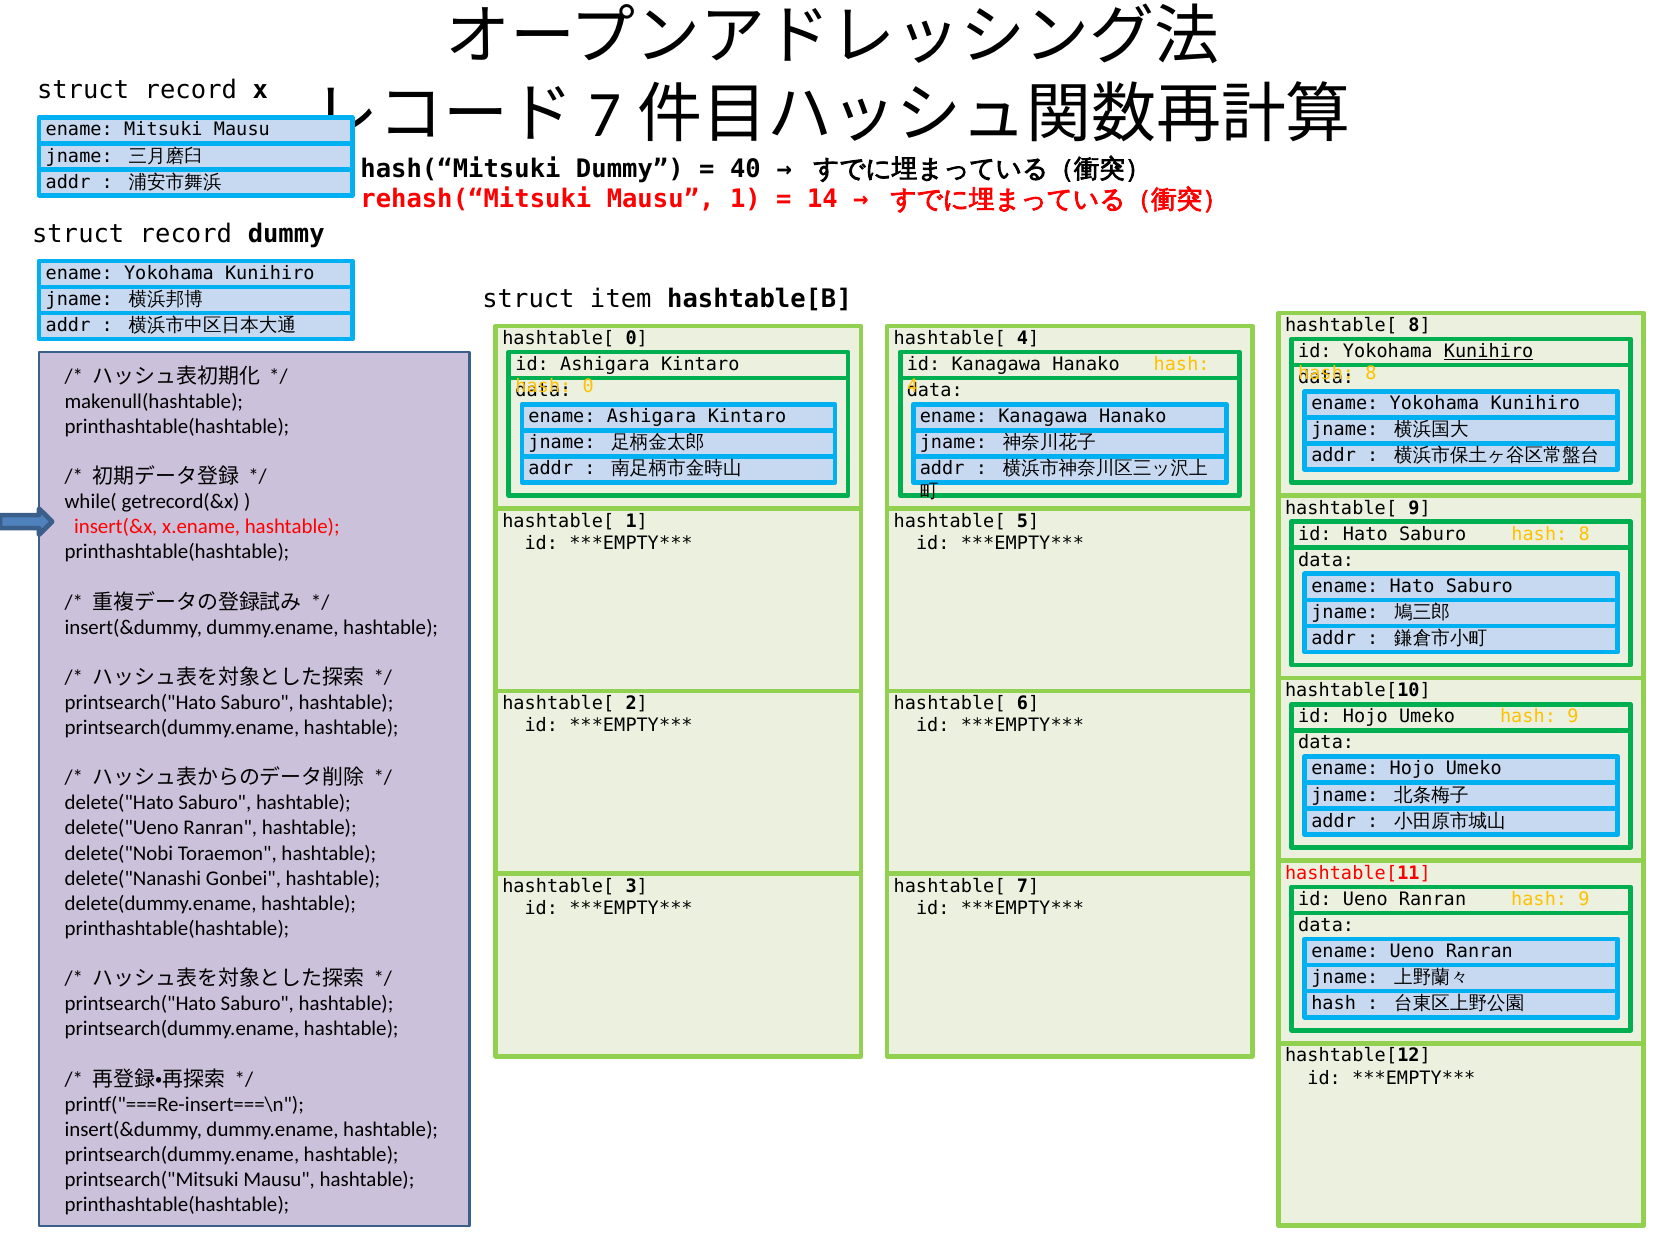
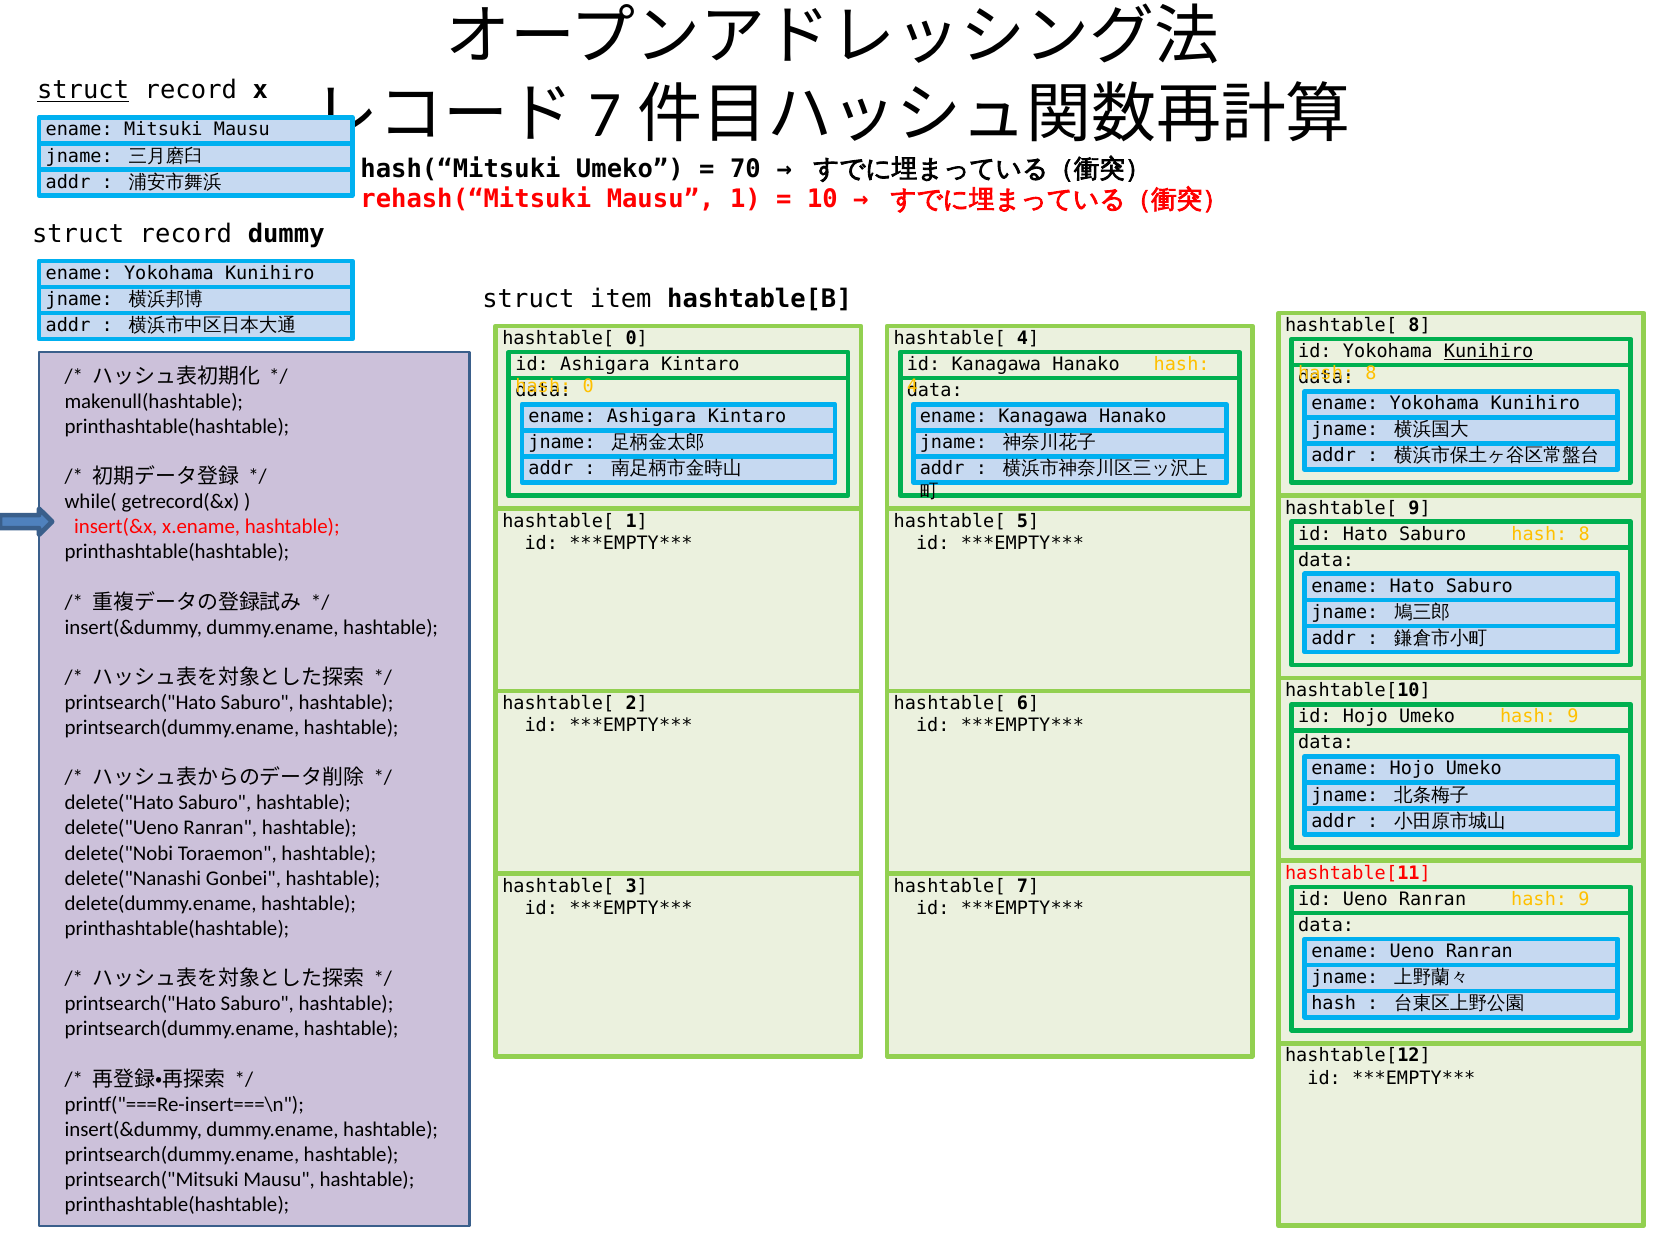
struct at (83, 90) underline: none -> present
hash(“Mitsuki Dummy: Dummy -> Umeko
40: 40 -> 70
14: 14 -> 10
